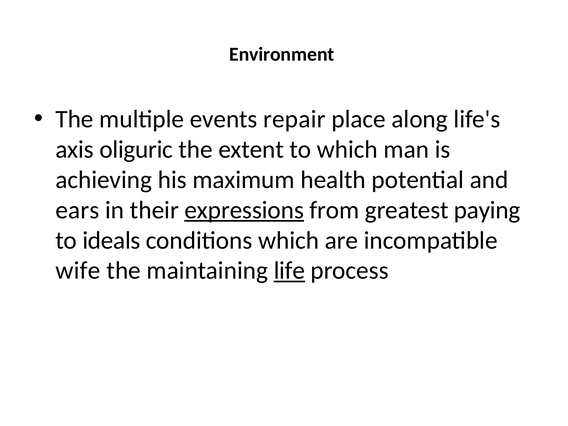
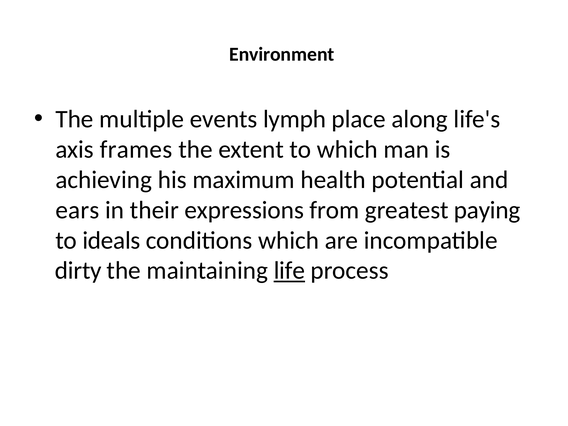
repair: repair -> lymph
oliguric: oliguric -> frames
expressions underline: present -> none
wife: wife -> dirty
